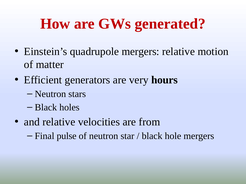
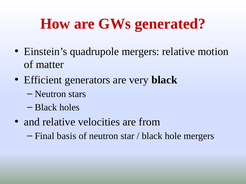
very hours: hours -> black
pulse: pulse -> basis
